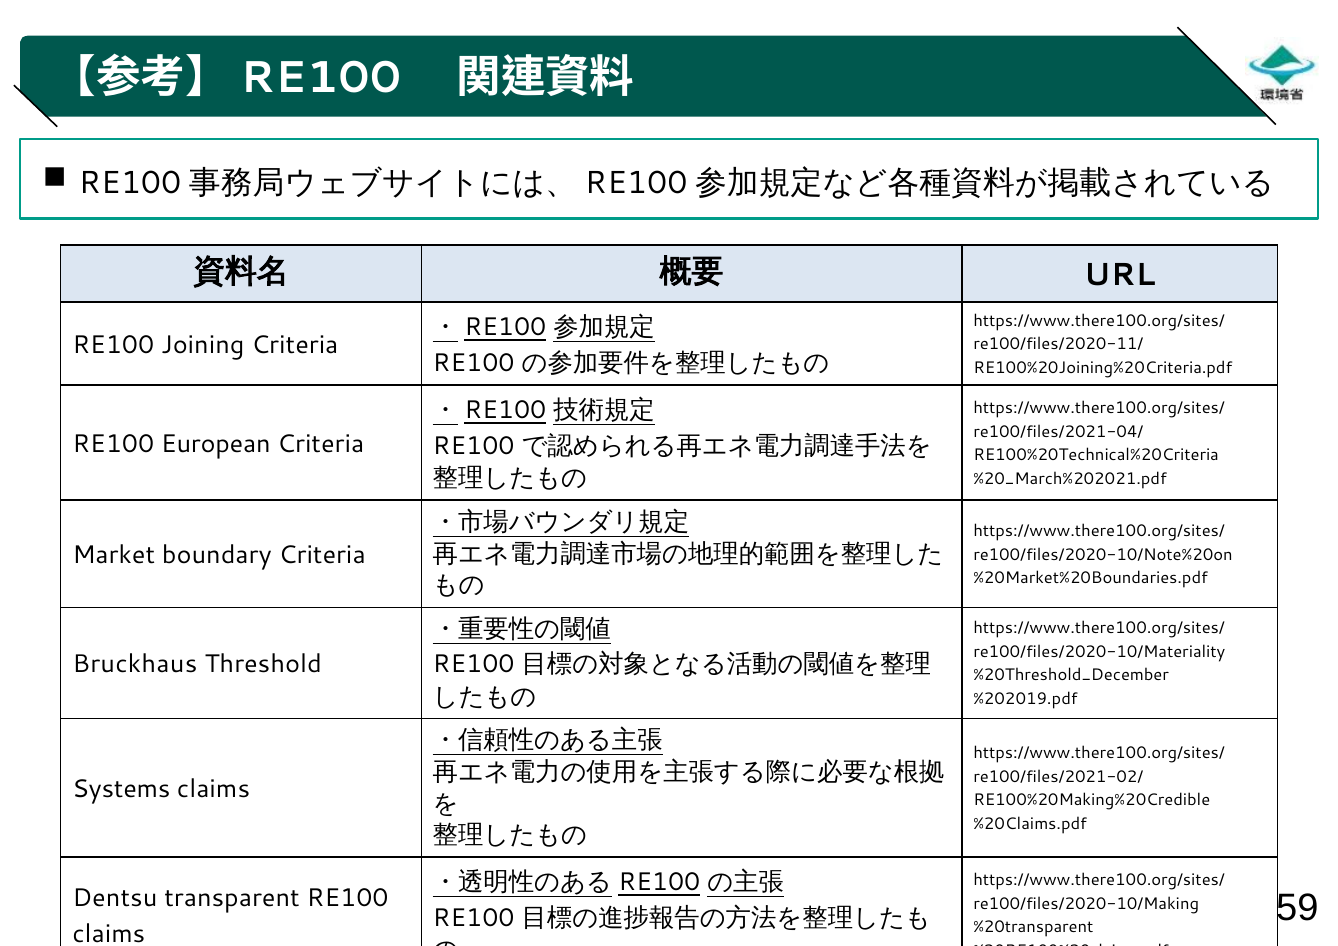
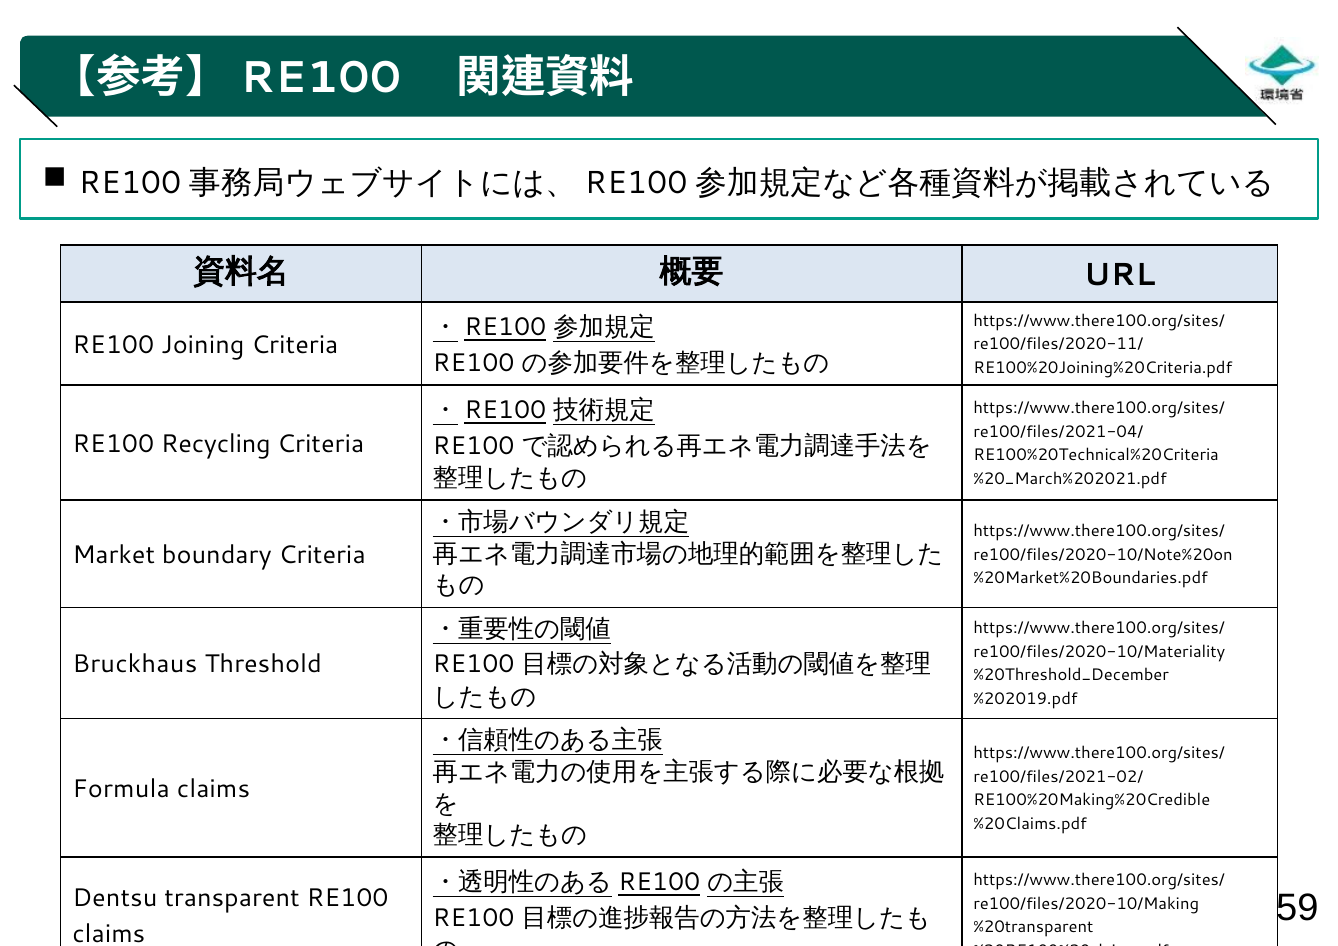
European: European -> Recycling
Systems: Systems -> Formula
